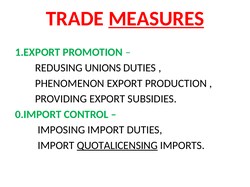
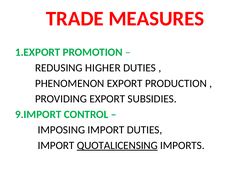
MEASURES underline: present -> none
UNIONS: UNIONS -> HIGHER
0.IMPORT: 0.IMPORT -> 9.IMPORT
